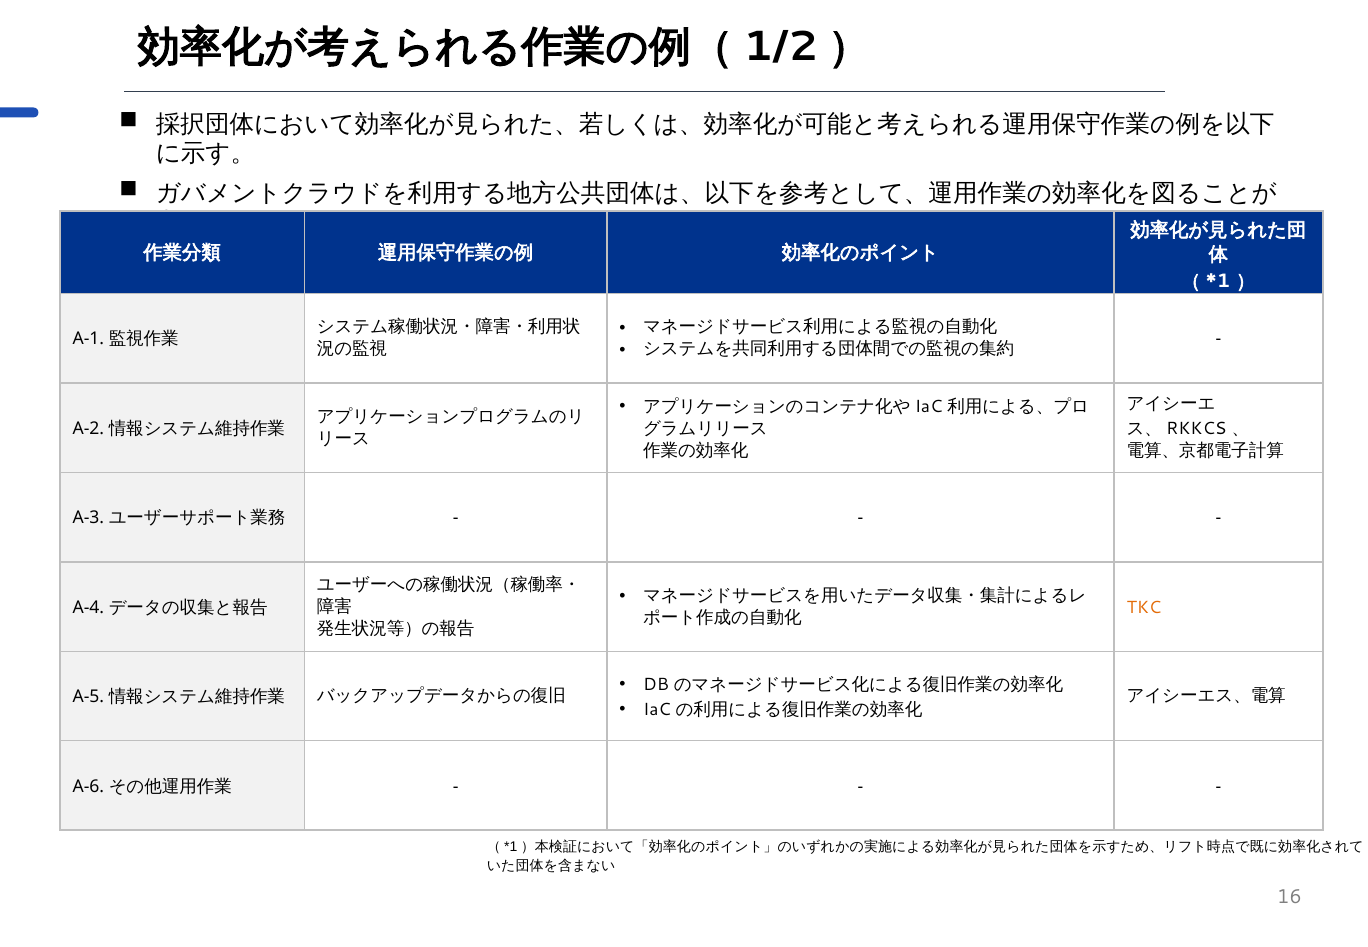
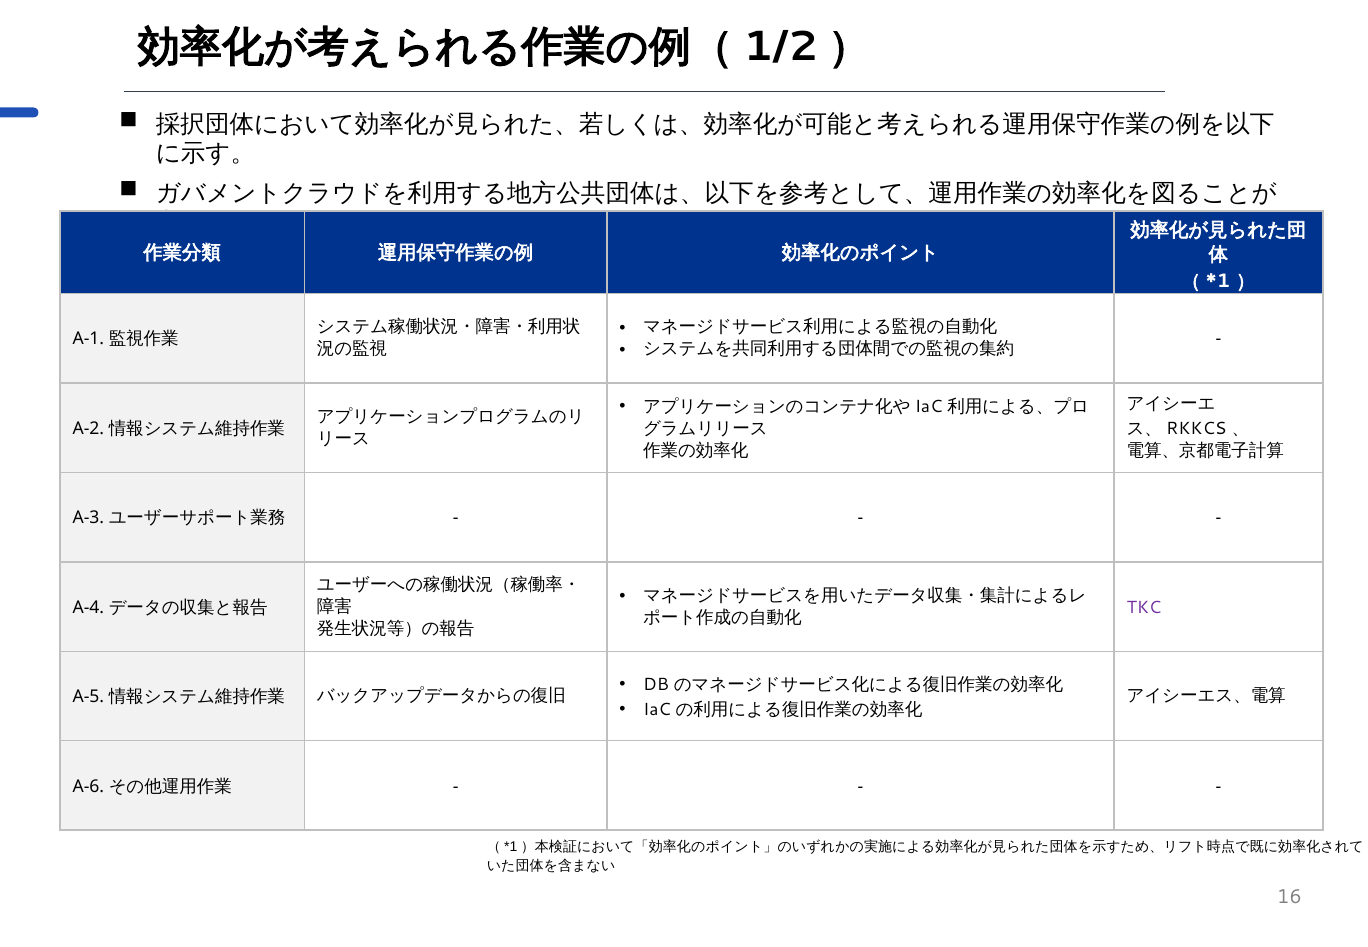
TKC colour: orange -> purple
